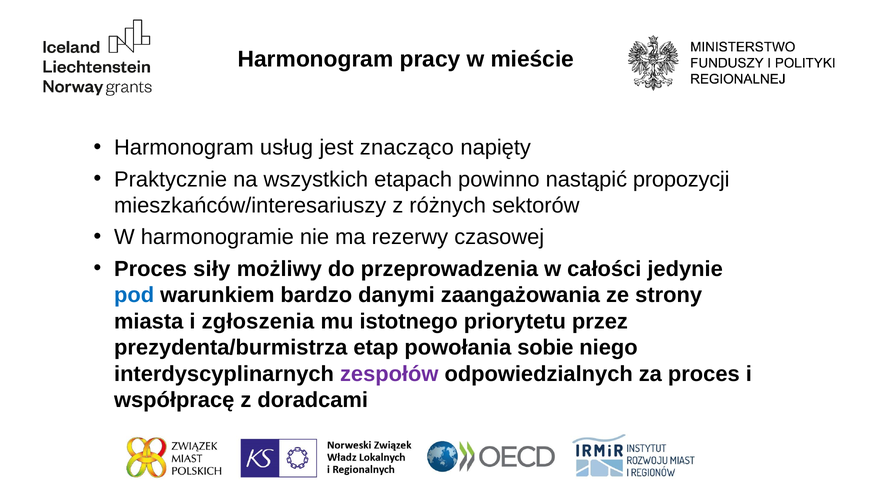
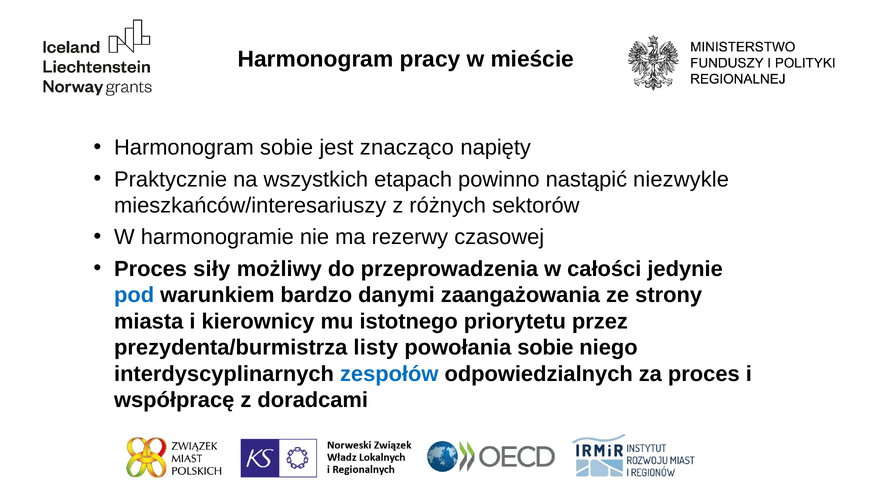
Harmonogram usług: usług -> sobie
propozycji: propozycji -> niezwykle
zgłoszenia: zgłoszenia -> kierownicy
etap: etap -> listy
zespołów colour: purple -> blue
